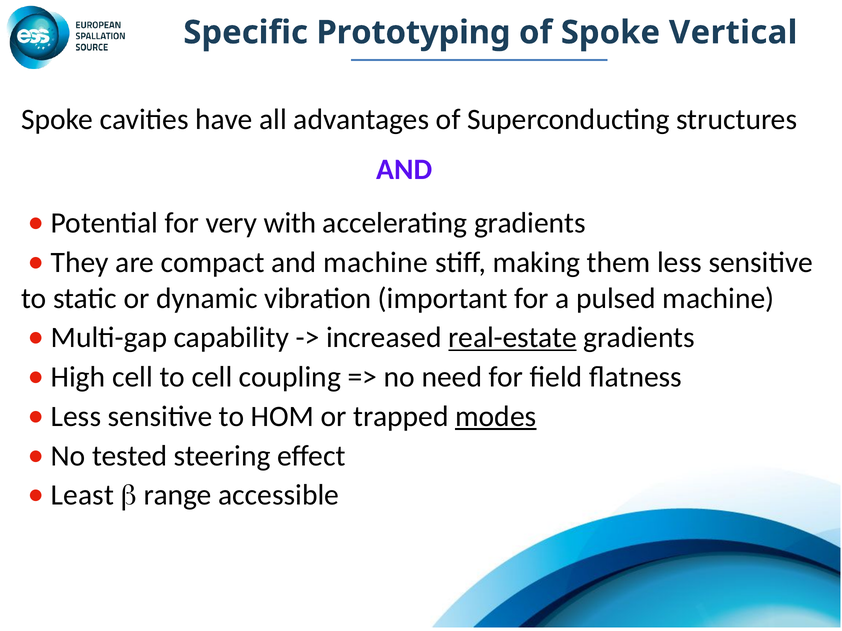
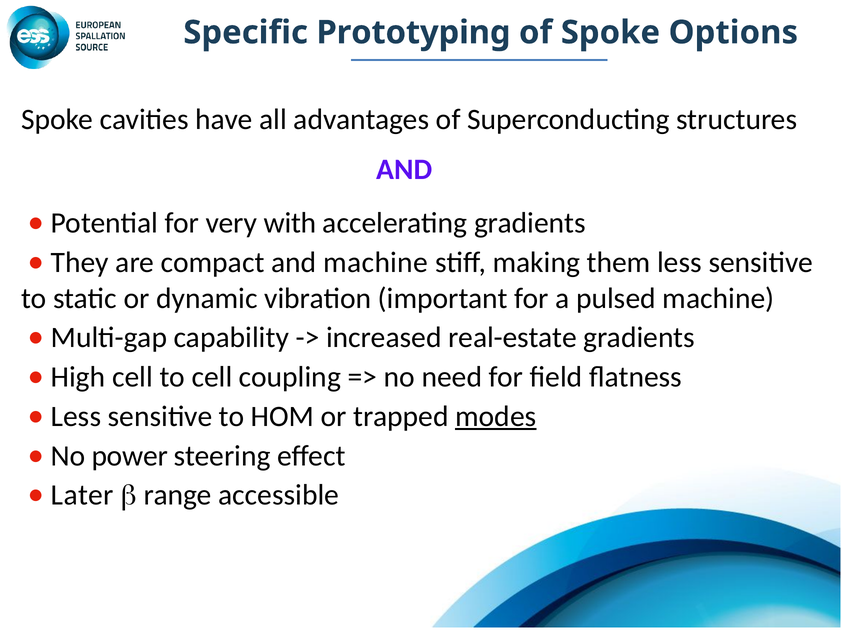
Vertical: Vertical -> Options
real-estate underline: present -> none
tested: tested -> power
Least: Least -> Later
